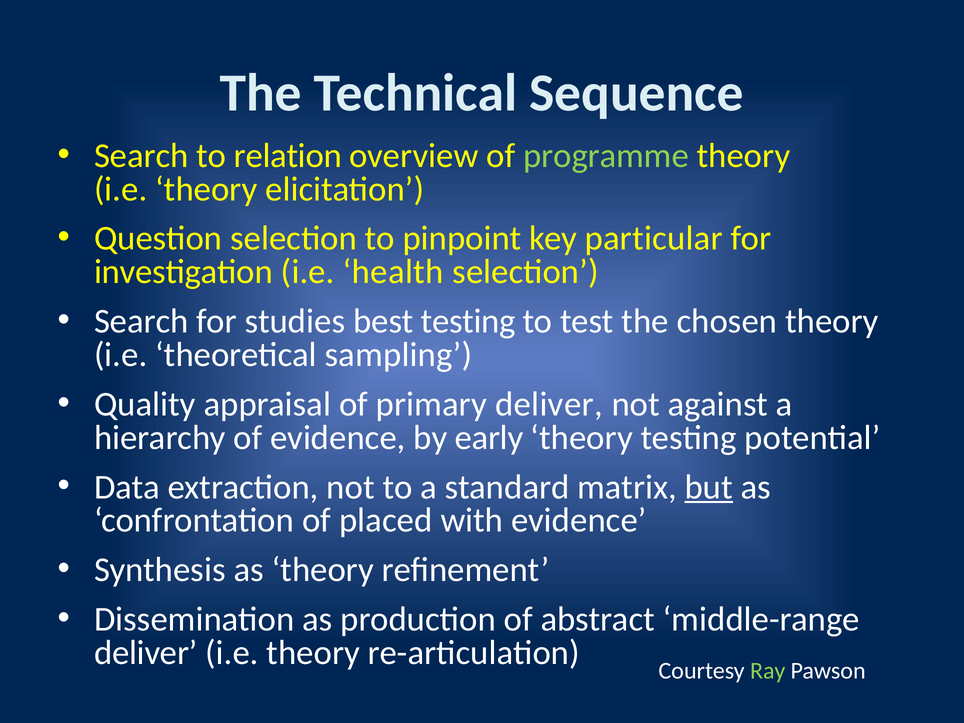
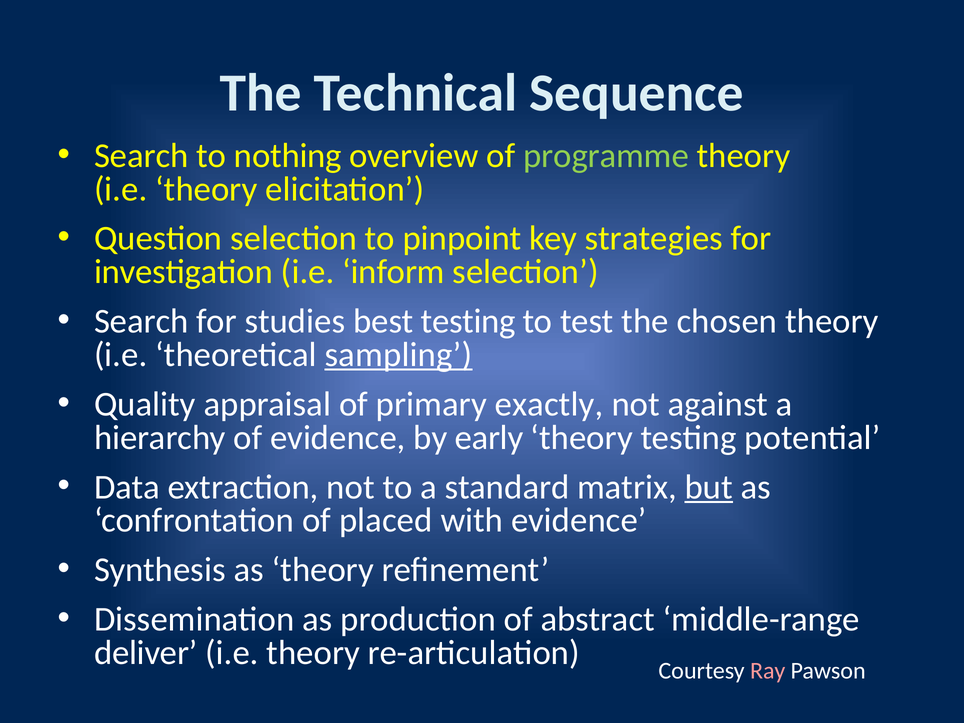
relation: relation -> nothing
particular: particular -> strategies
health: health -> inform
sampling underline: none -> present
primary deliver: deliver -> exactly
Ray colour: light green -> pink
